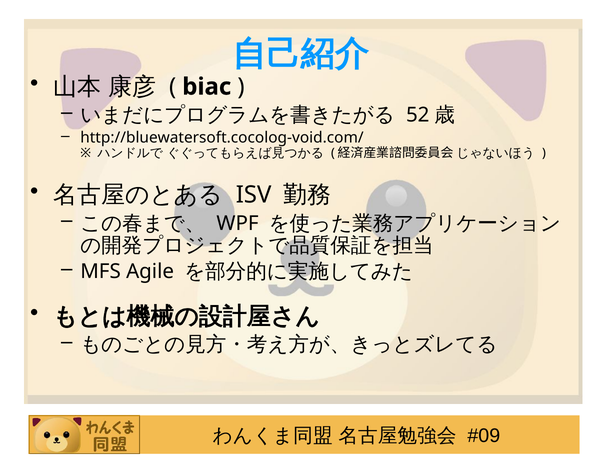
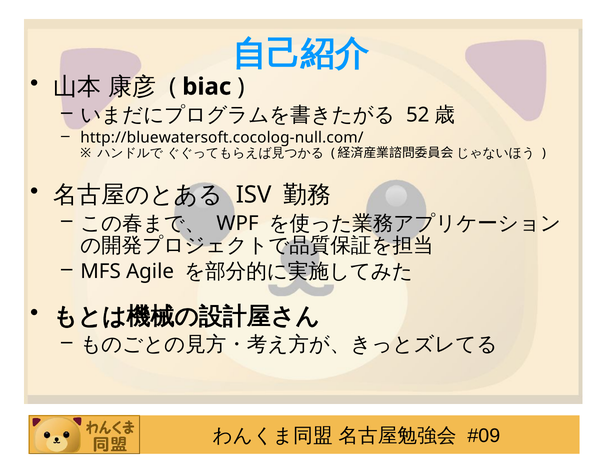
http://bluewatersoft.cocolog-void.com/: http://bluewatersoft.cocolog-void.com/ -> http://bluewatersoft.cocolog-null.com/
